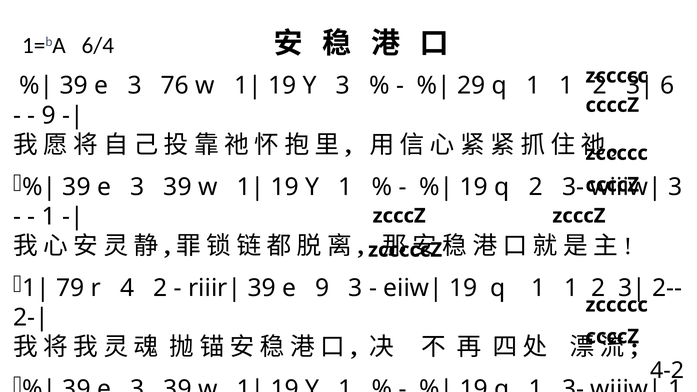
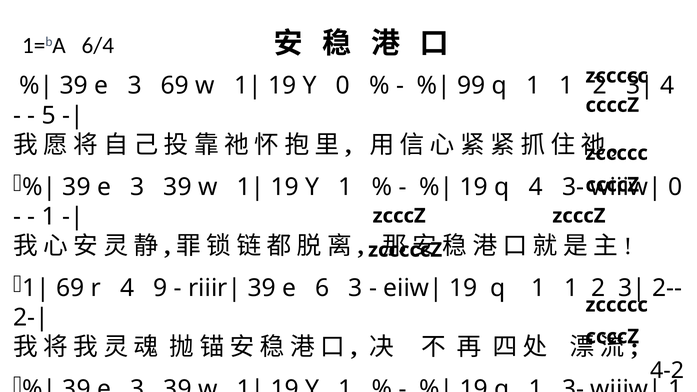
3 76: 76 -> 69
Y 3: 3 -> 0
29: 29 -> 99
6 at (667, 86): 6 -> 4
9 at (49, 115): 9 -> 5
q 2: 2 -> 4
3 at (675, 187): 3 -> 0
79 at (70, 288): 79 -> 69
4 2: 2 -> 9
e 9: 9 -> 6
